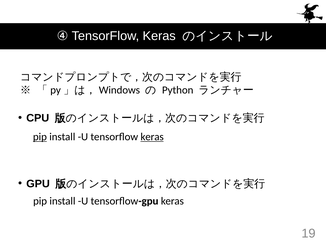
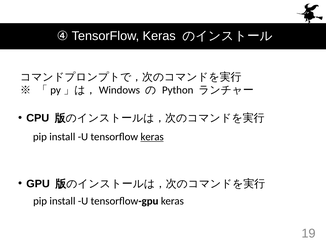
pip at (40, 137) underline: present -> none
